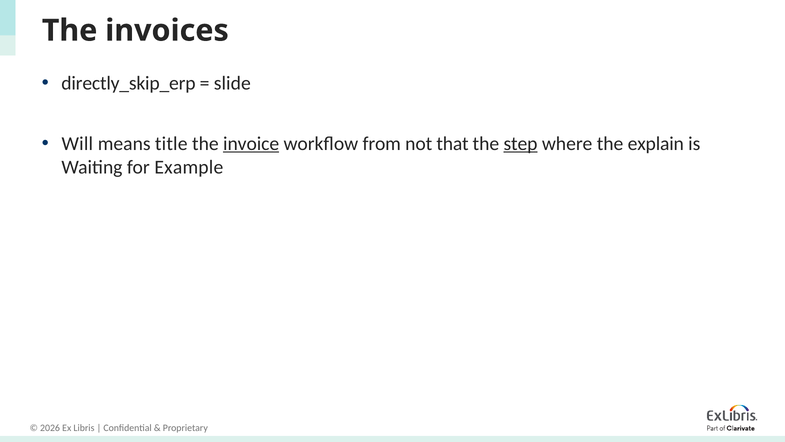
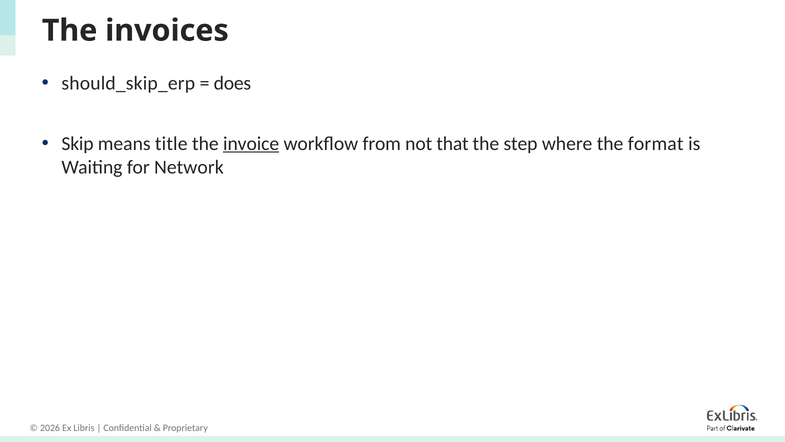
directly_skip_erp: directly_skip_erp -> should_skip_erp
slide: slide -> does
Will: Will -> Skip
step underline: present -> none
explain: explain -> format
Example: Example -> Network
